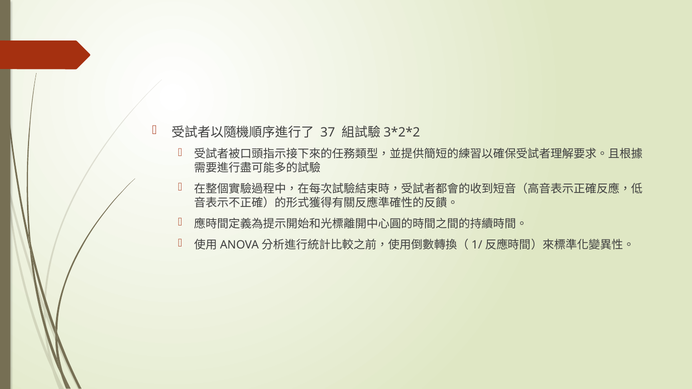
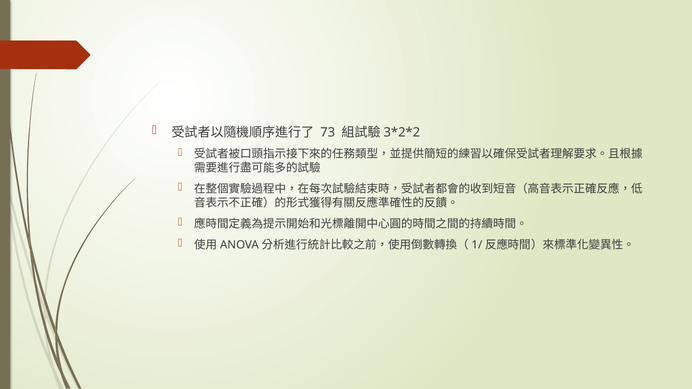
37: 37 -> 73
